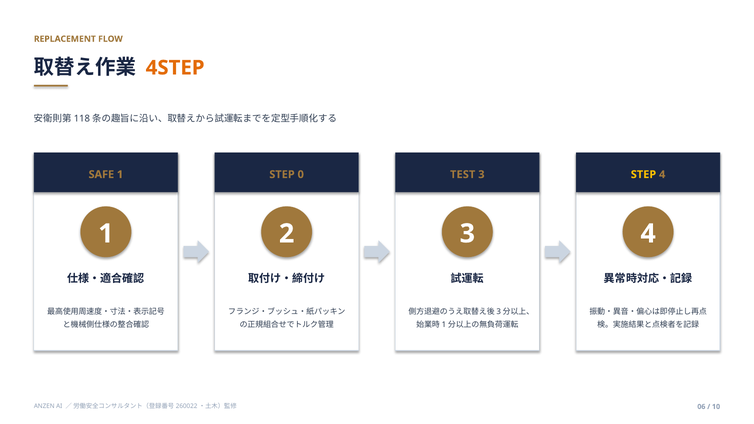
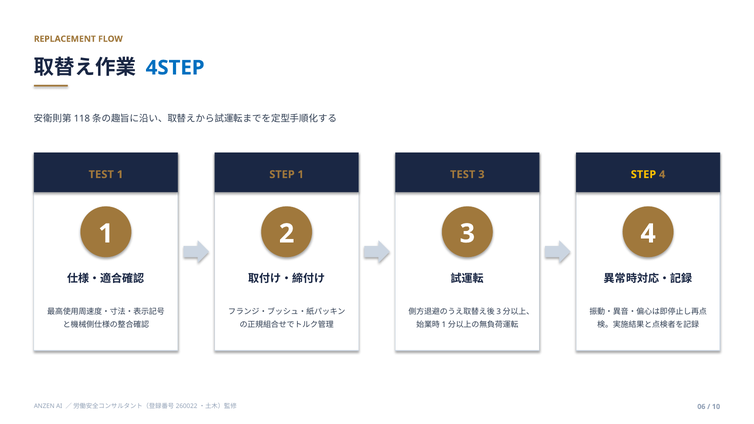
4STEP colour: orange -> blue
SAFE at (101, 175): SAFE -> TEST
STEP 0: 0 -> 1
